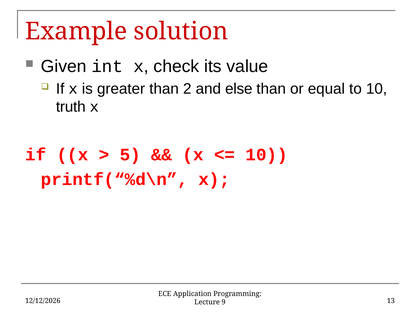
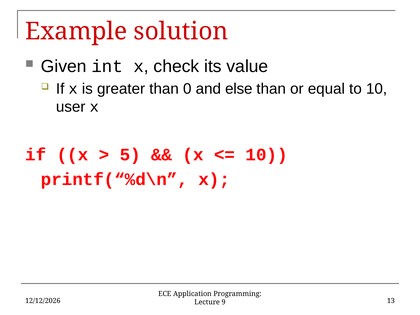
2: 2 -> 0
truth: truth -> user
